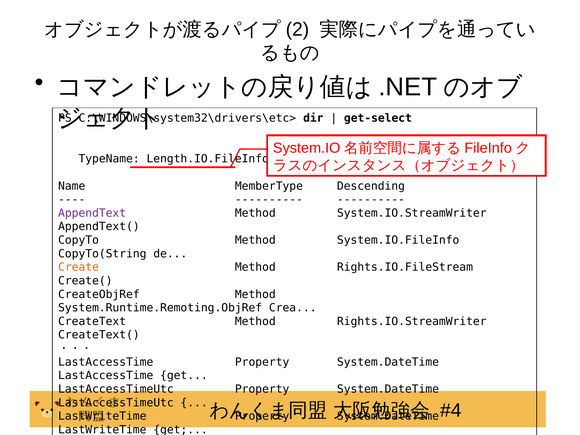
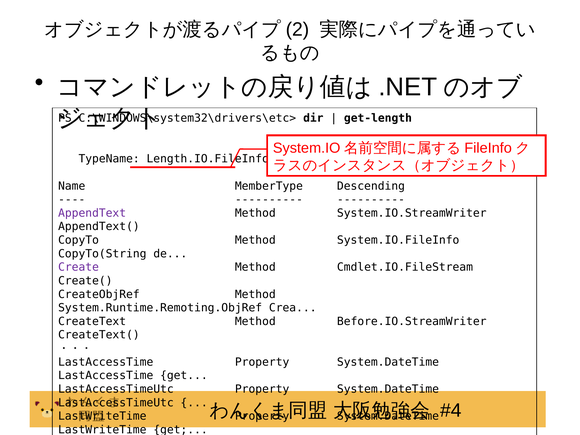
get-select: get-select -> get-length
Create colour: orange -> purple
Rights.IO.FileStream: Rights.IO.FileStream -> Cmdlet.IO.FileStream
Rights.IO.StreamWriter: Rights.IO.StreamWriter -> Before.IO.StreamWriter
